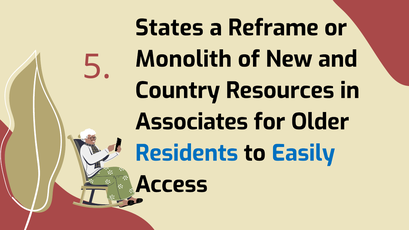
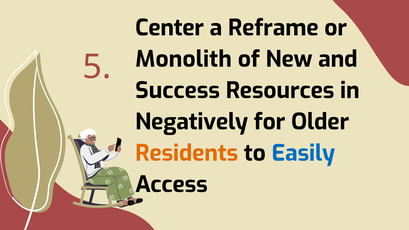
States: States -> Center
Country: Country -> Success
Associates: Associates -> Negatively
Residents colour: blue -> orange
